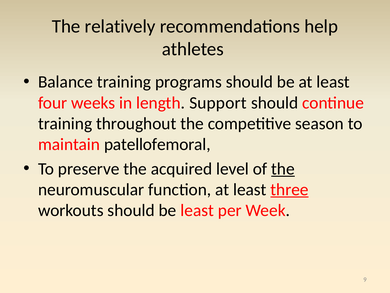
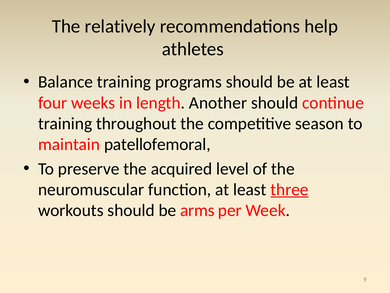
Support: Support -> Another
the at (283, 169) underline: present -> none
be least: least -> arms
